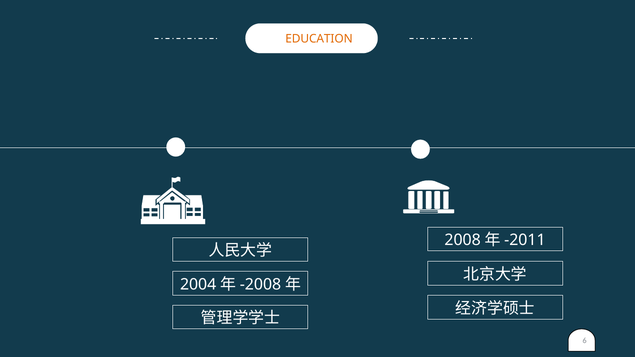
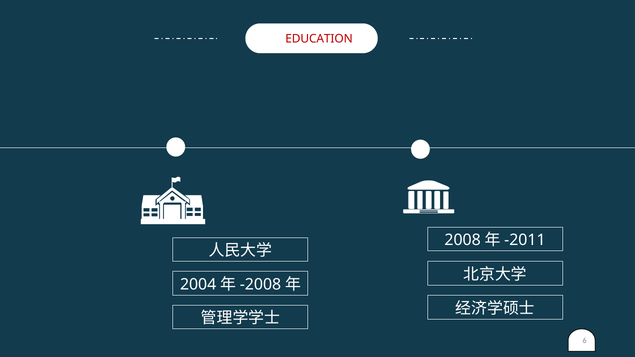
EDUCATION colour: orange -> red
